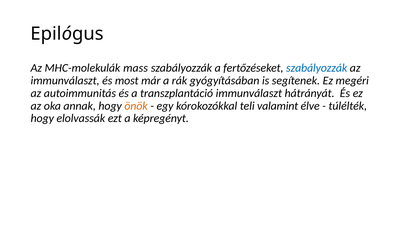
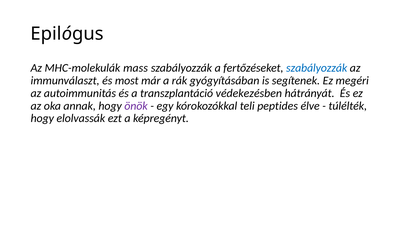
transzplantáció immunválaszt: immunválaszt -> védekezésben
önök colour: orange -> purple
valamint: valamint -> peptides
